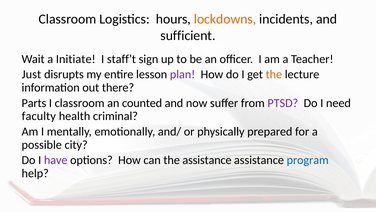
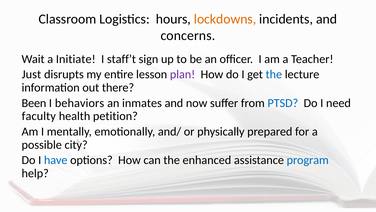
sufficient: sufficient -> concerns
the at (274, 74) colour: orange -> blue
Parts: Parts -> Been
I classroom: classroom -> behaviors
counted: counted -> inmates
PTSD colour: purple -> blue
criminal: criminal -> petition
have colour: purple -> blue
the assistance: assistance -> enhanced
